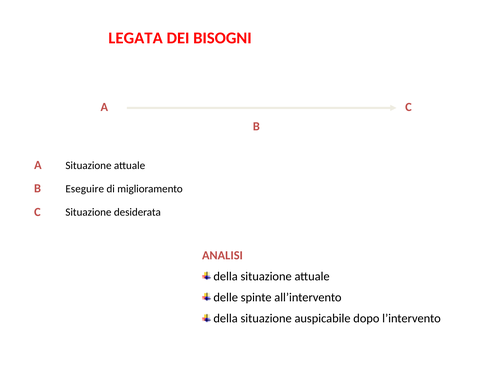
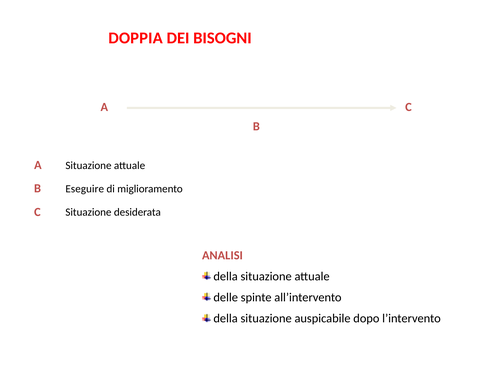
LEGATA: LEGATA -> DOPPIA
